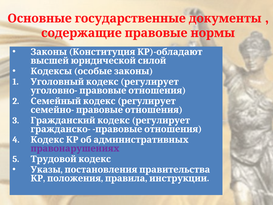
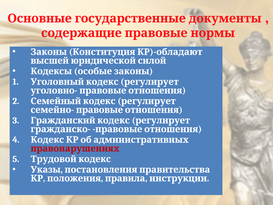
правонарушениях colour: purple -> red
